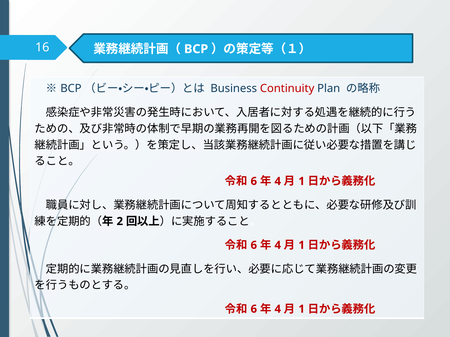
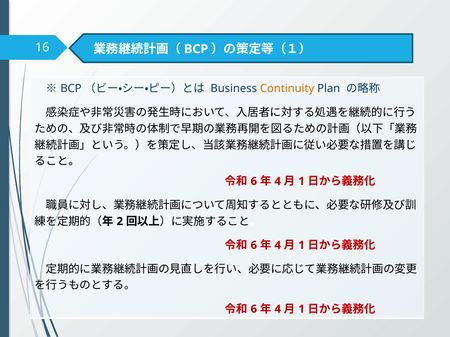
Continuity colour: red -> orange
